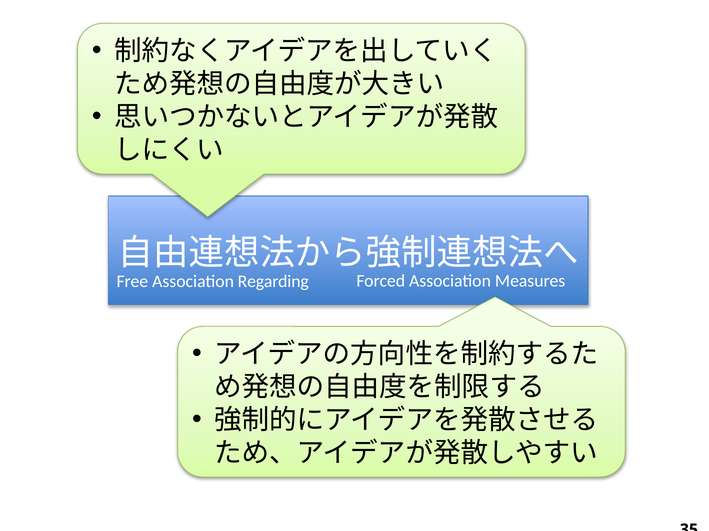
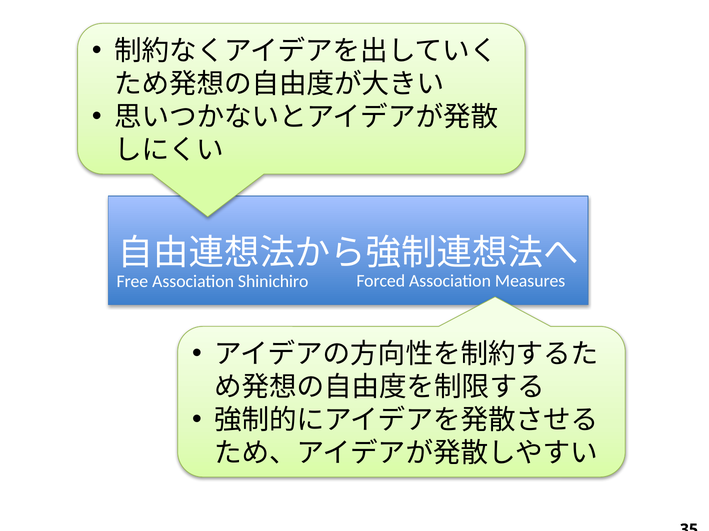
Regarding: Regarding -> Shinichiro
